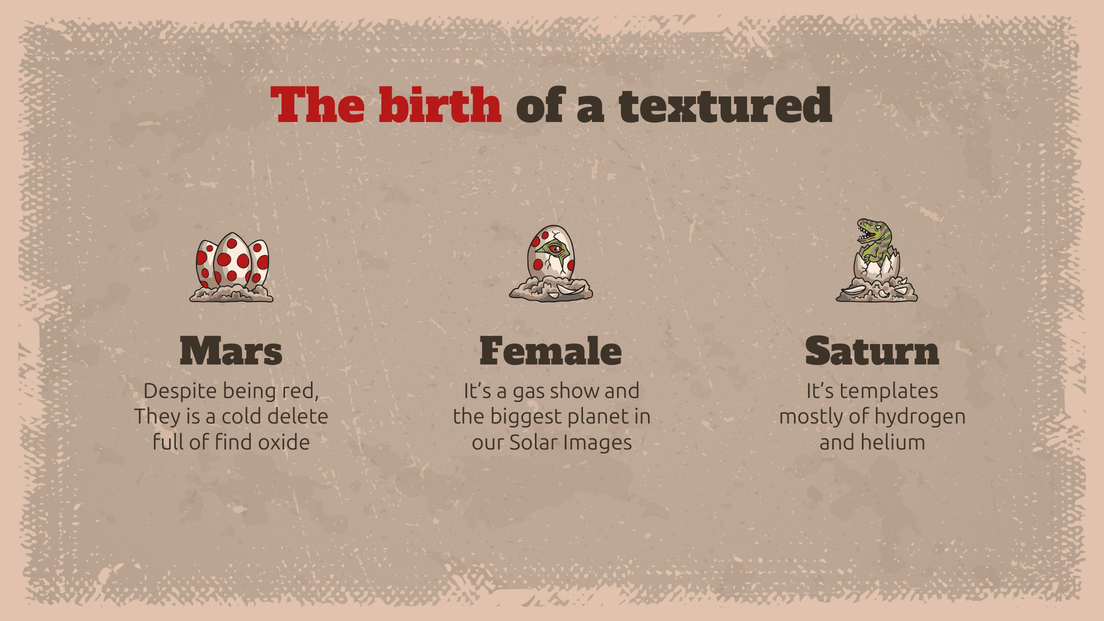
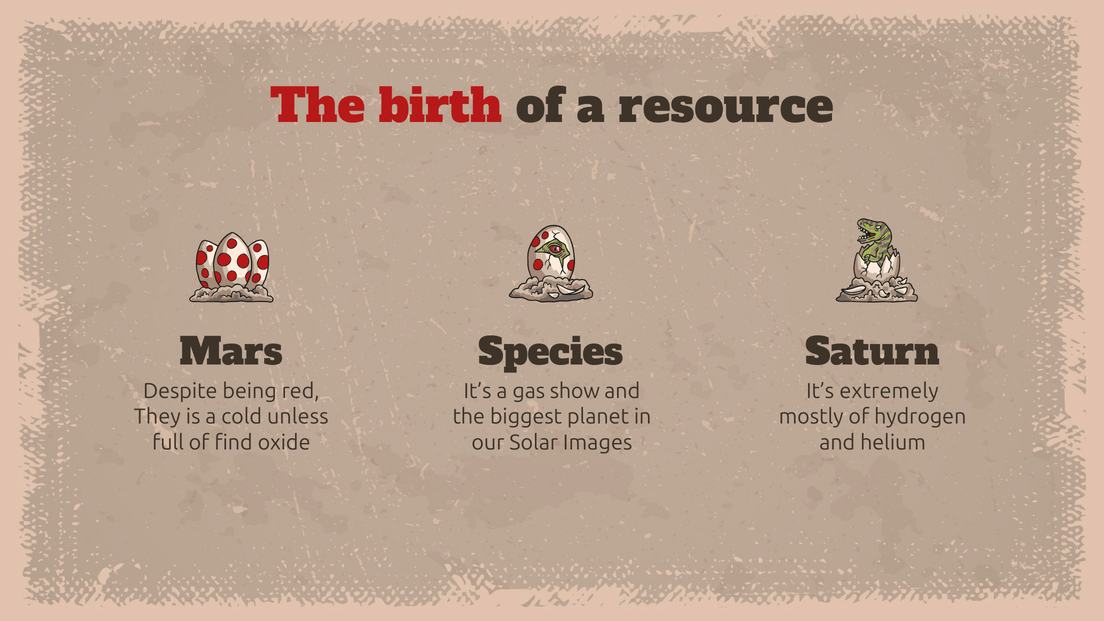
textured: textured -> resource
Female: Female -> Species
templates: templates -> extremely
delete: delete -> unless
